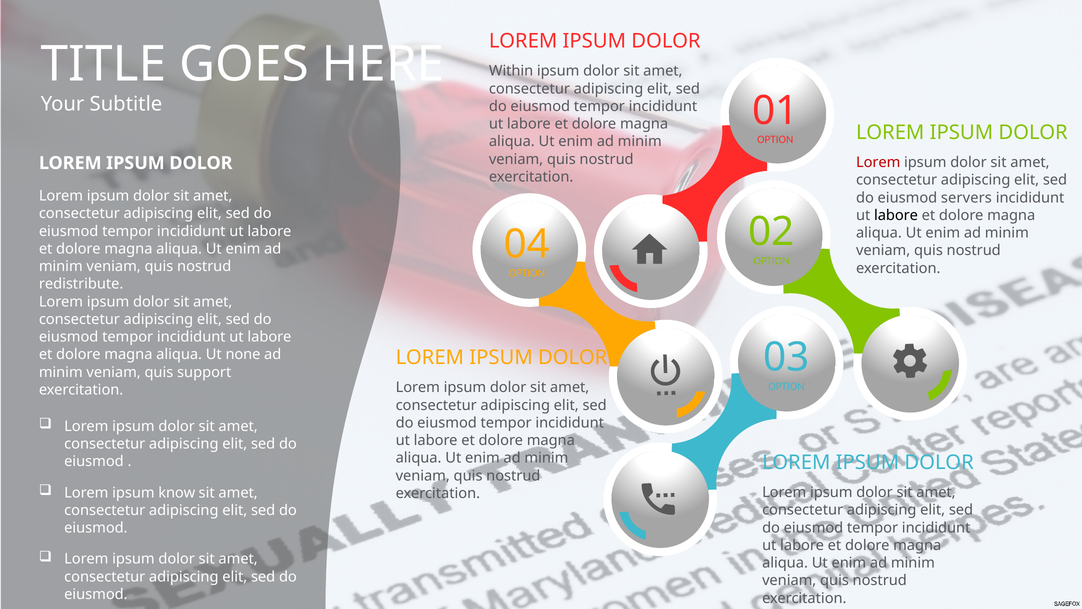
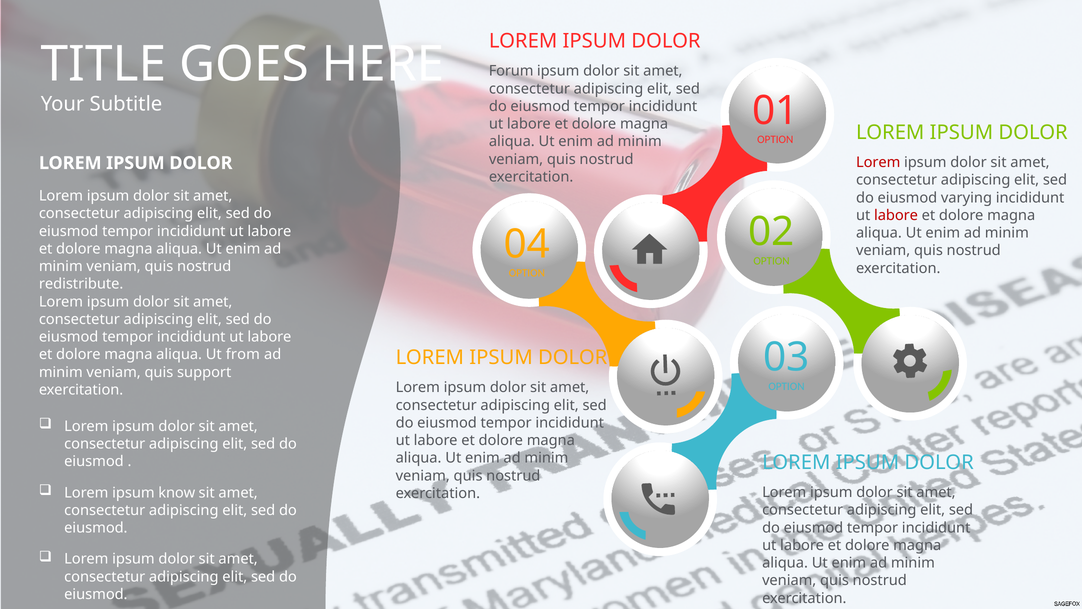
Within: Within -> Forum
servers: servers -> varying
labore at (896, 215) colour: black -> red
none: none -> from
